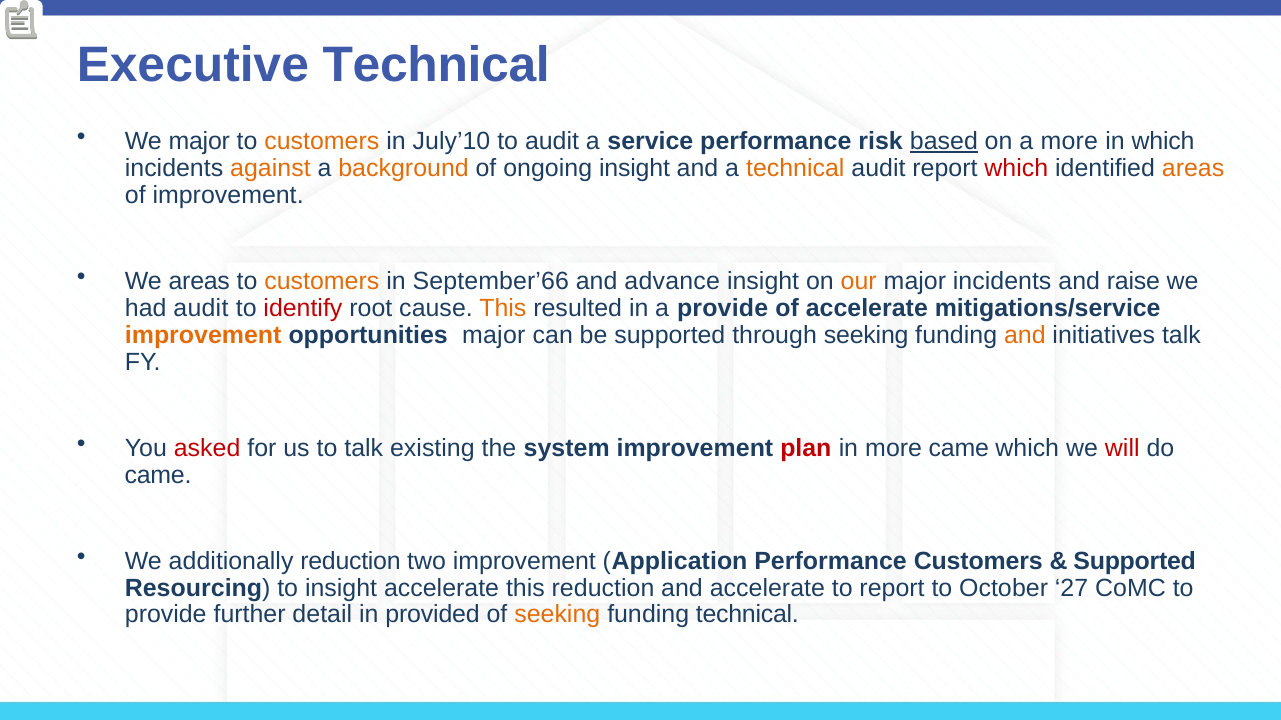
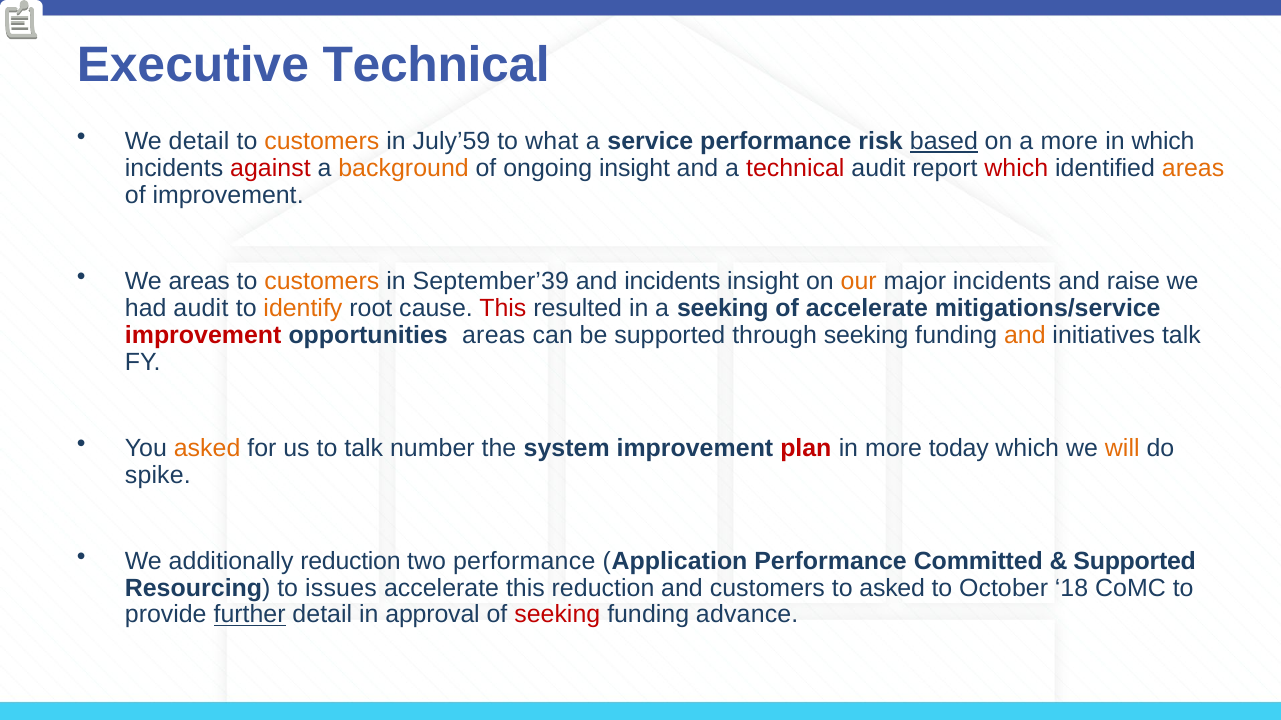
We major: major -> detail
July’10: July’10 -> July’59
to audit: audit -> what
against colour: orange -> red
technical at (795, 168) colour: orange -> red
September’66: September’66 -> September’39
and advance: advance -> incidents
identify colour: red -> orange
This at (503, 308) colour: orange -> red
a provide: provide -> seeking
improvement at (203, 335) colour: orange -> red
opportunities major: major -> areas
asked at (207, 448) colour: red -> orange
existing: existing -> number
more came: came -> today
will colour: red -> orange
came at (158, 475): came -> spike
two improvement: improvement -> performance
Performance Customers: Customers -> Committed
to insight: insight -> issues
and accelerate: accelerate -> customers
to report: report -> asked
27: 27 -> 18
further underline: none -> present
provided: provided -> approval
seeking at (557, 615) colour: orange -> red
funding technical: technical -> advance
